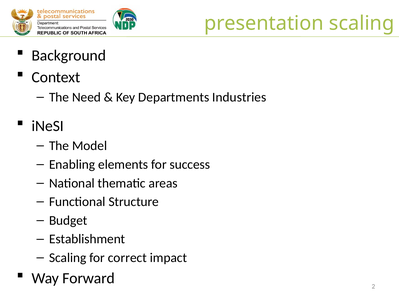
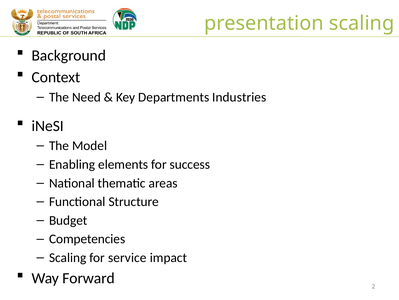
Establishment: Establishment -> Competencies
correct: correct -> service
